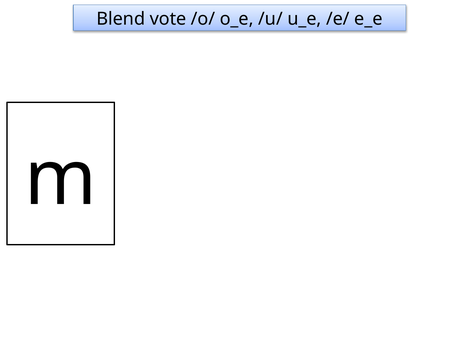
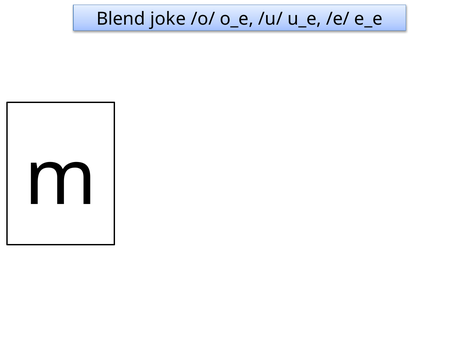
vote: vote -> joke
